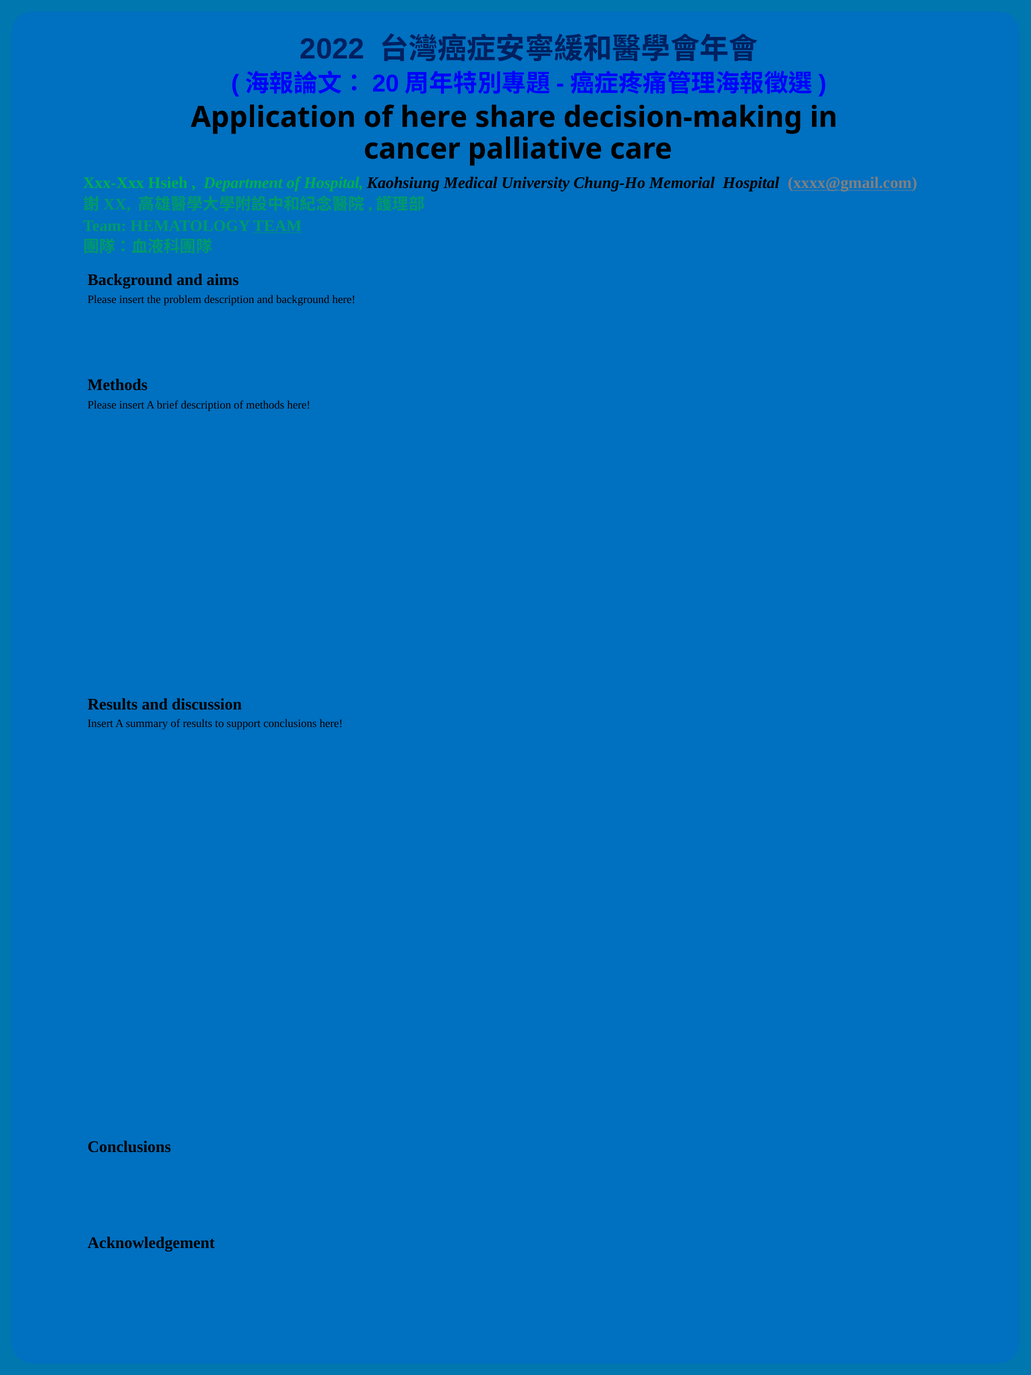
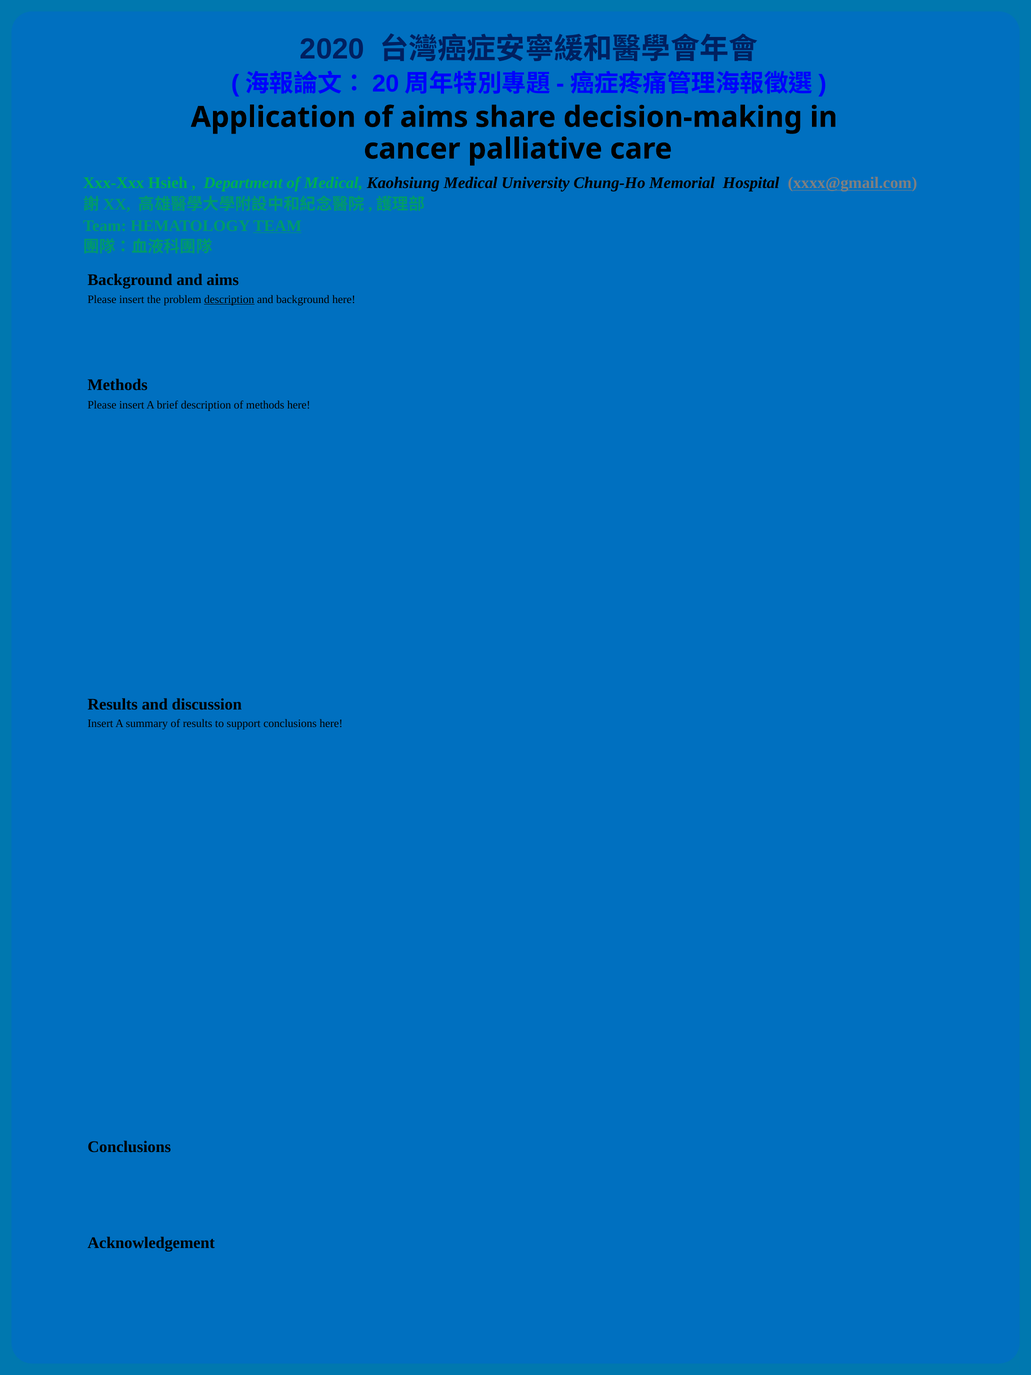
2022: 2022 -> 2020
of here: here -> aims
of Hospital: Hospital -> Medical
description at (229, 299) underline: none -> present
